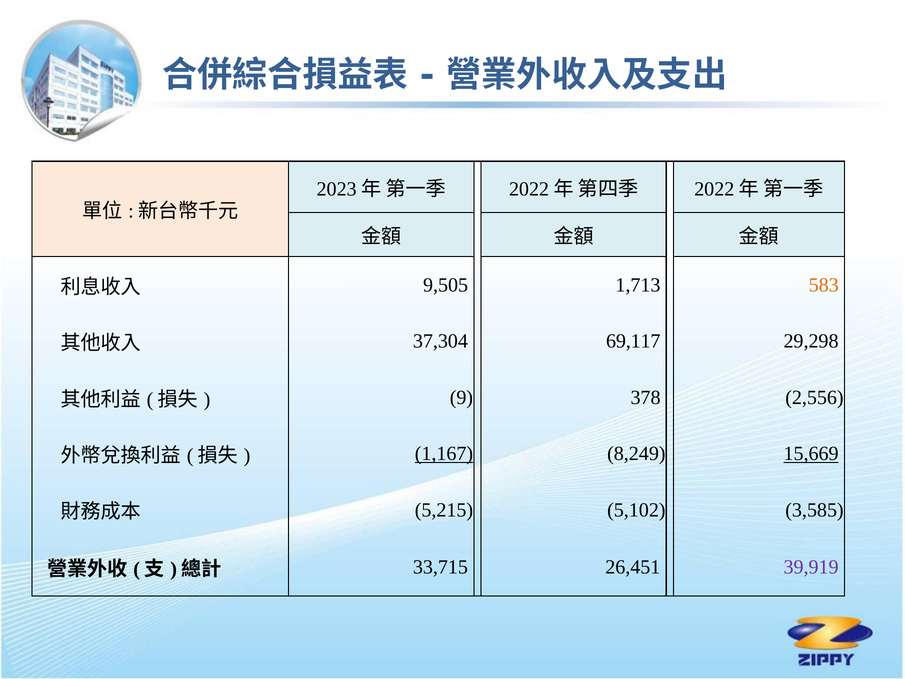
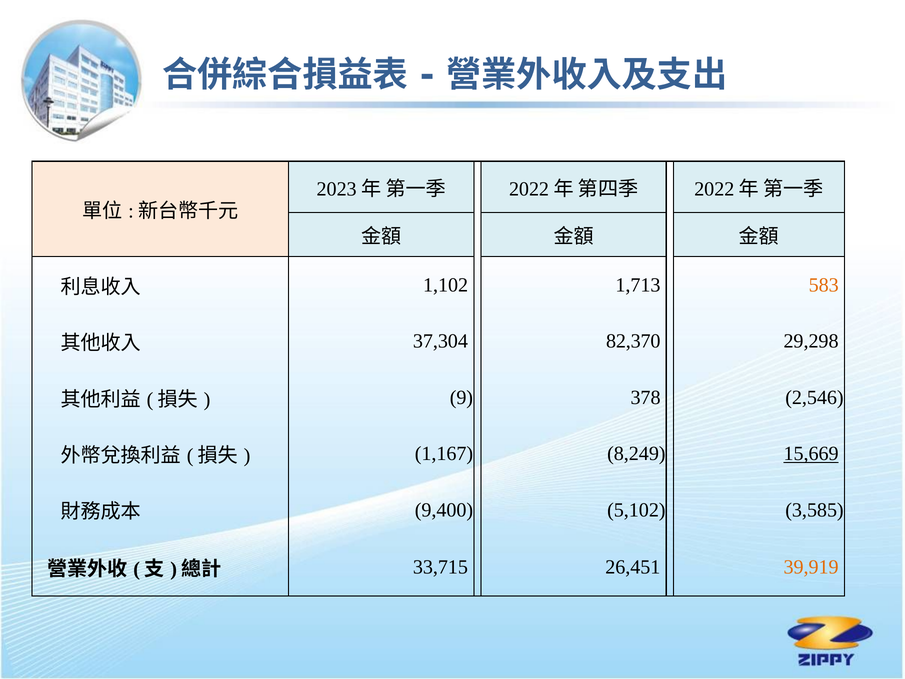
9,505: 9,505 -> 1,102
69,117: 69,117 -> 82,370
2,556: 2,556 -> 2,546
1,167 underline: present -> none
5,215: 5,215 -> 9,400
39,919 colour: purple -> orange
